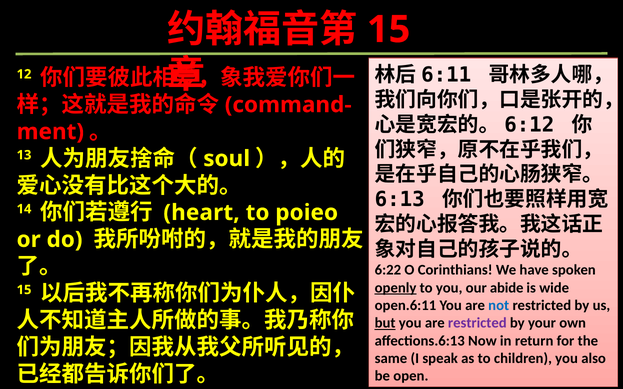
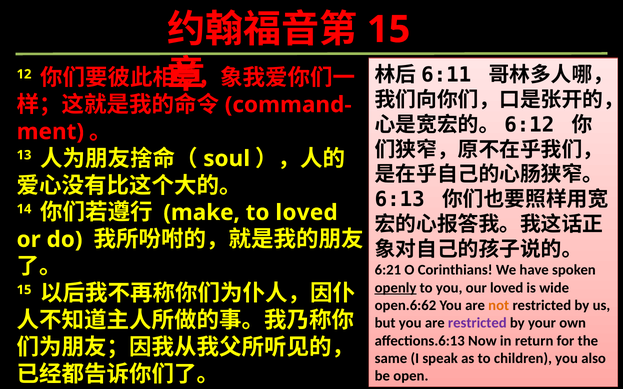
heart: heart -> make
to poieo: poieo -> loved
6:22: 6:22 -> 6:21
our abide: abide -> loved
open.6:11: open.6:11 -> open.6:62
not colour: blue -> orange
but underline: present -> none
